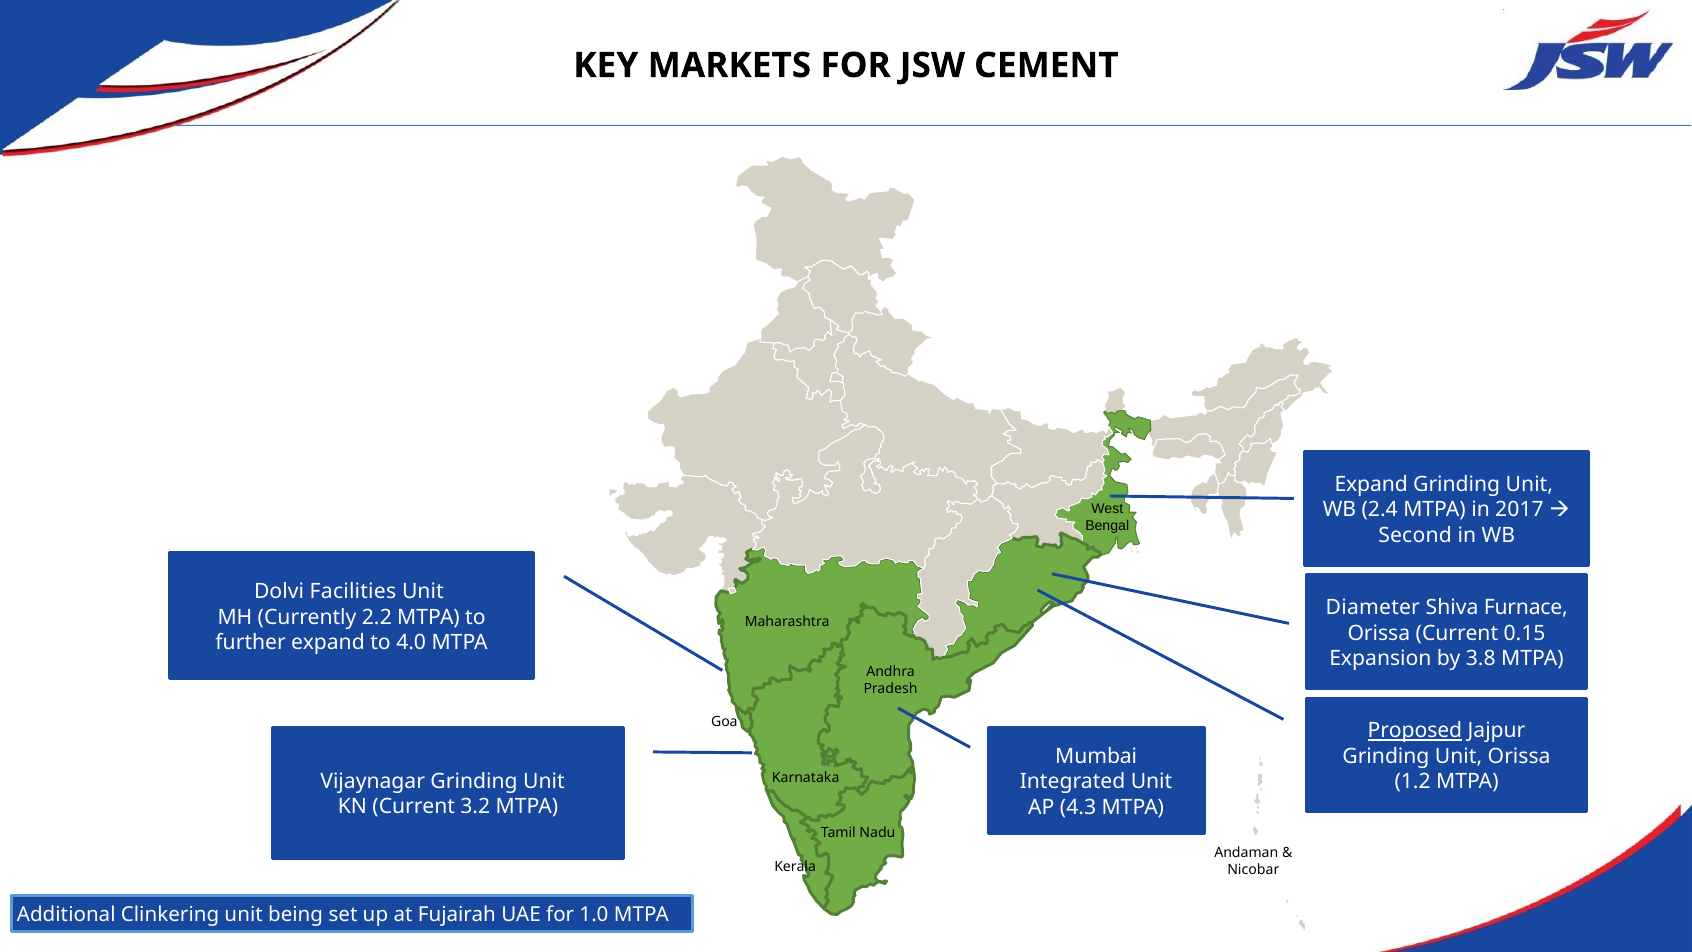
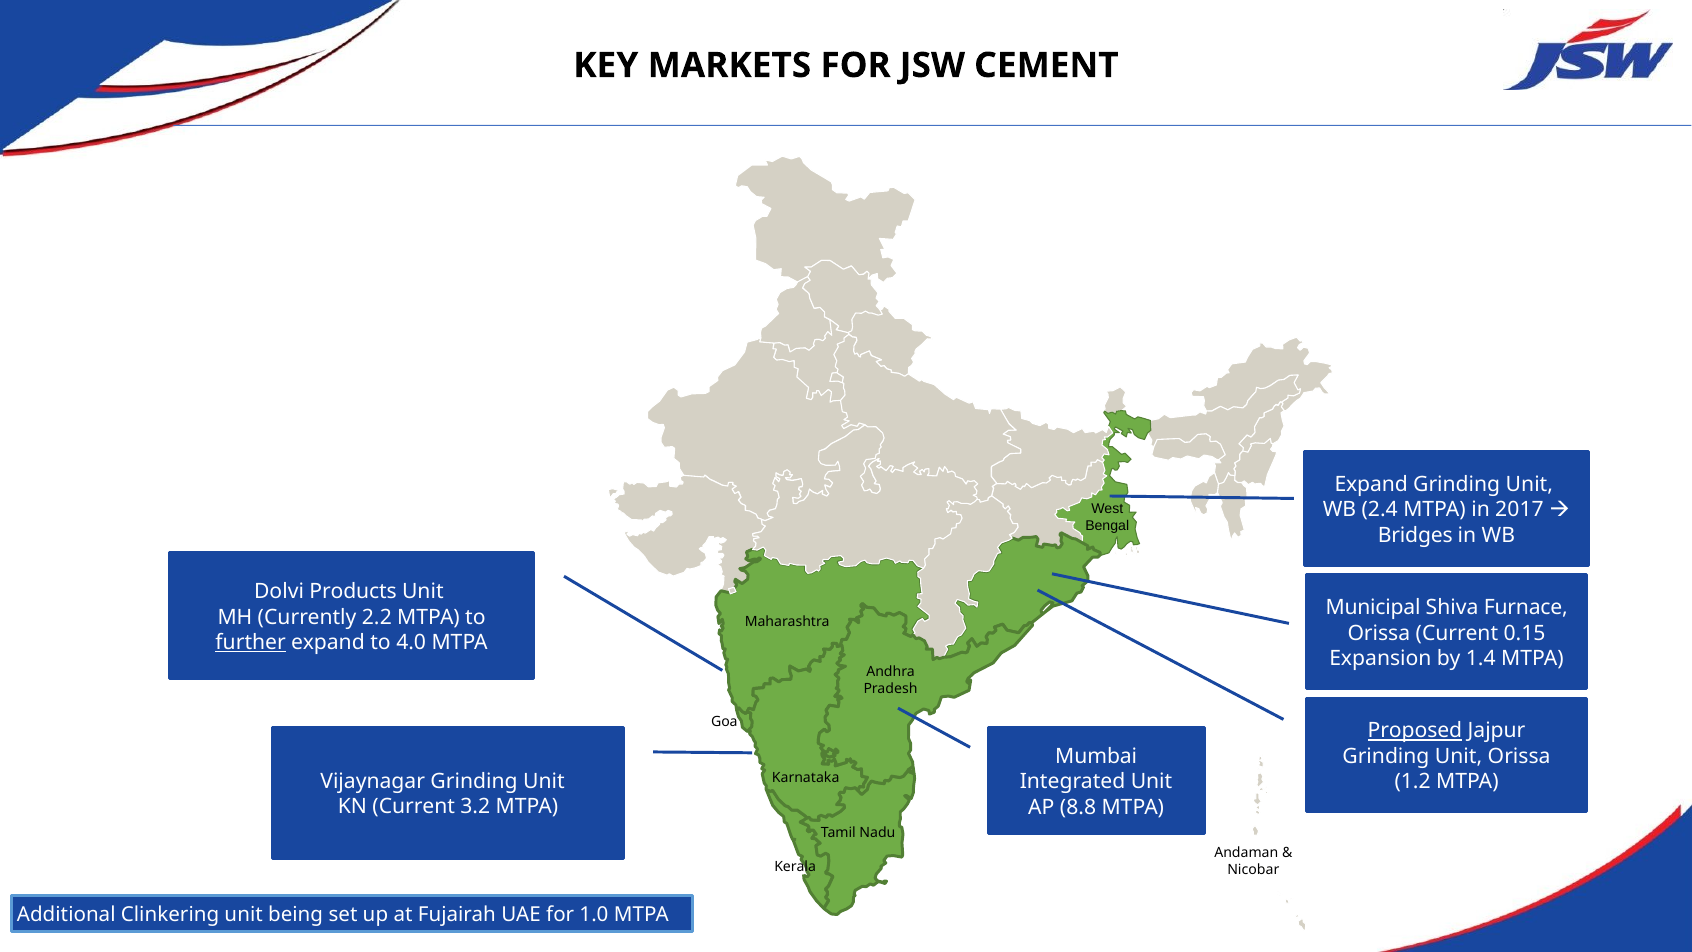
Second: Second -> Bridges
Facilities: Facilities -> Products
Diameter: Diameter -> Municipal
further underline: none -> present
3.8: 3.8 -> 1.4
4.3: 4.3 -> 8.8
